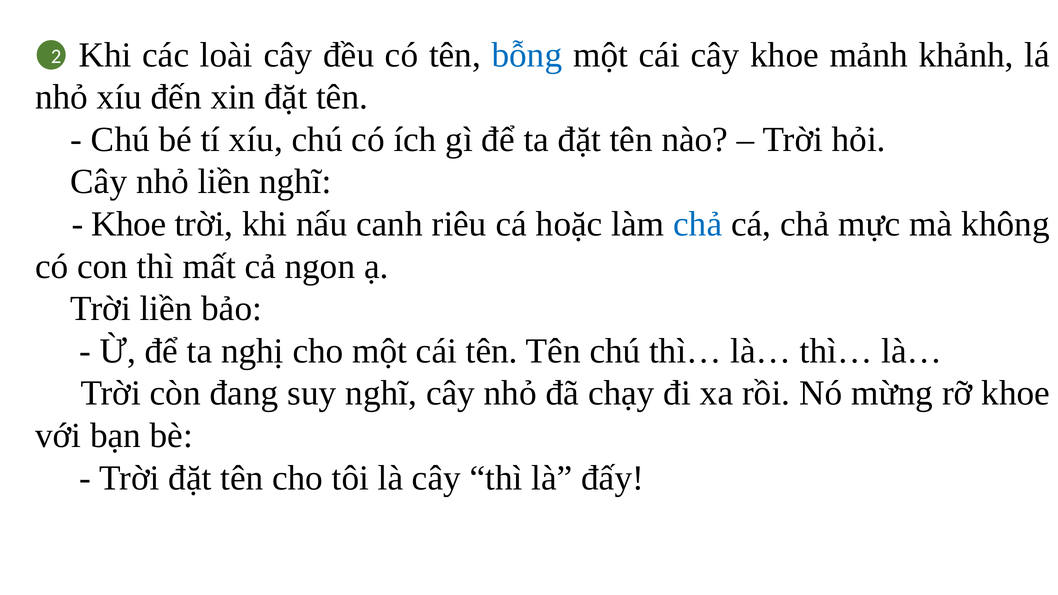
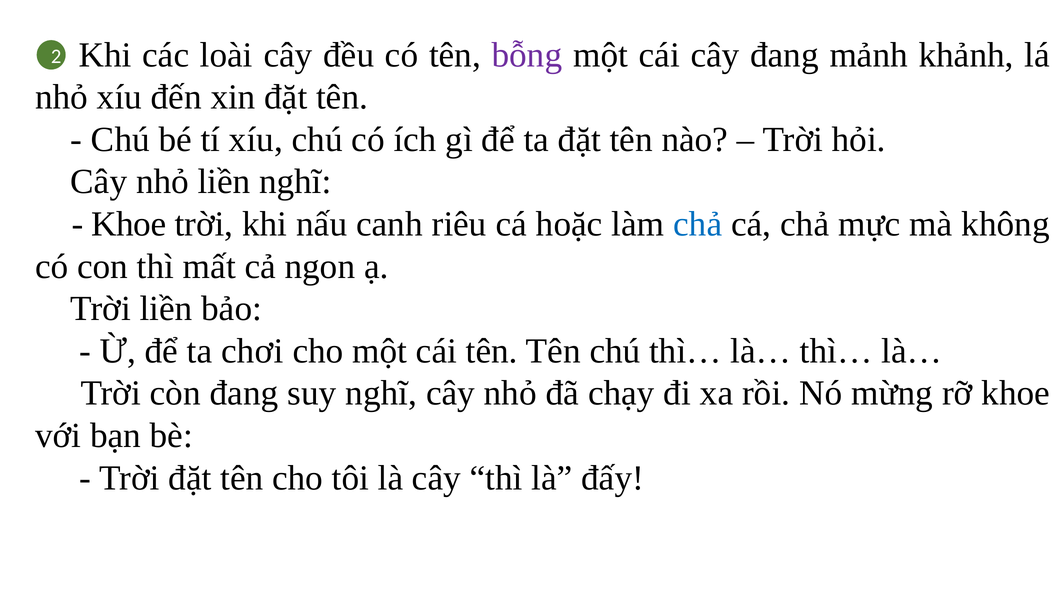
bỗng colour: blue -> purple
cây khoe: khoe -> đang
nghị: nghị -> chơi
